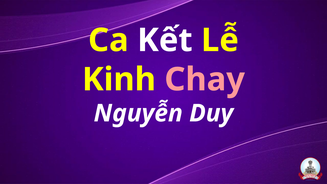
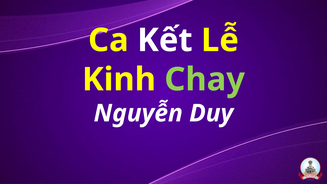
Chay colour: pink -> light green
